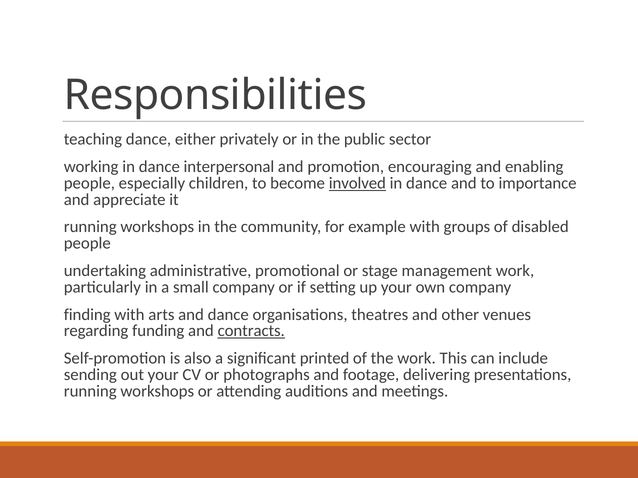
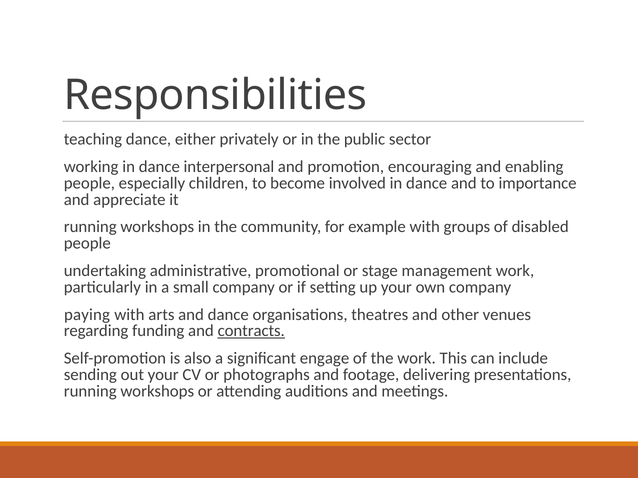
involved underline: present -> none
finding: finding -> paying
printed: printed -> engage
